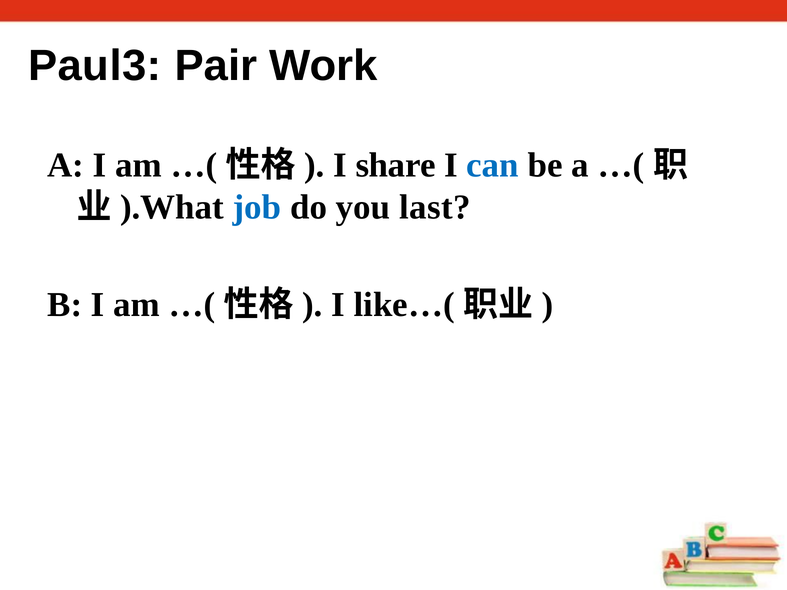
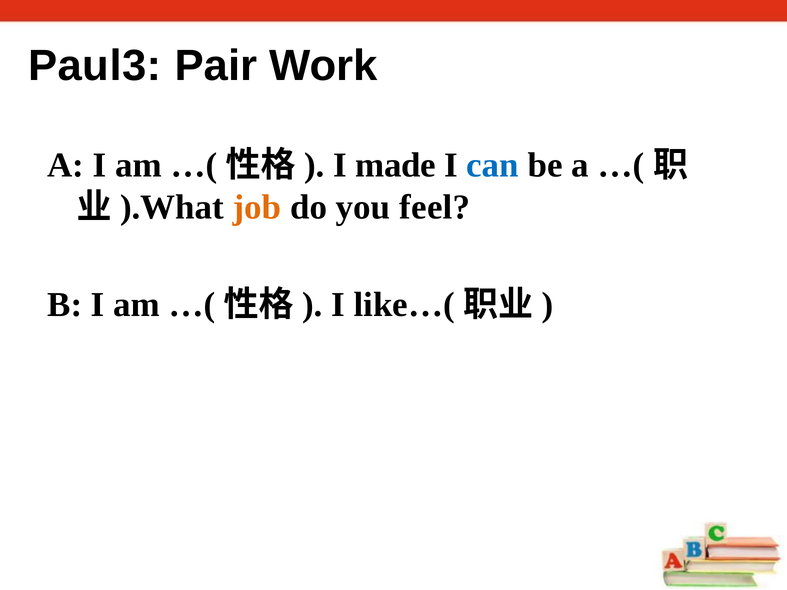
share: share -> made
job colour: blue -> orange
last: last -> feel
